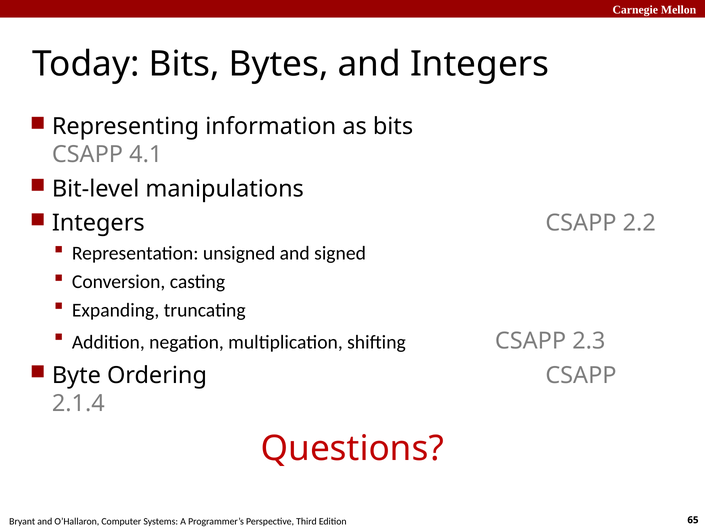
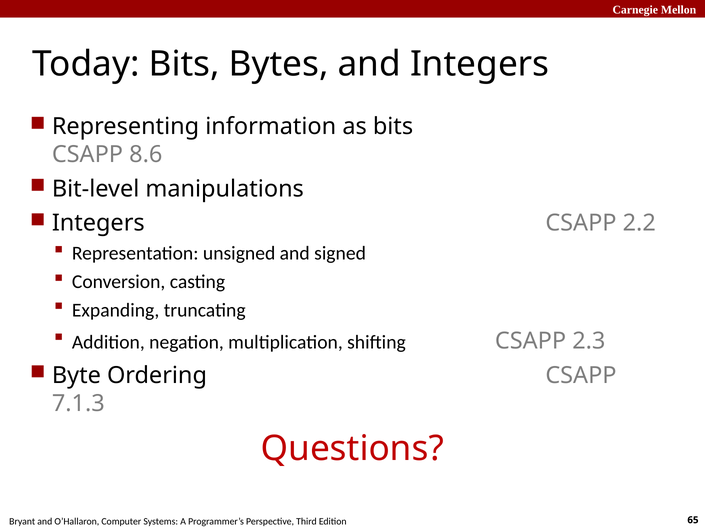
4.1: 4.1 -> 8.6
2.1.4: 2.1.4 -> 7.1.3
